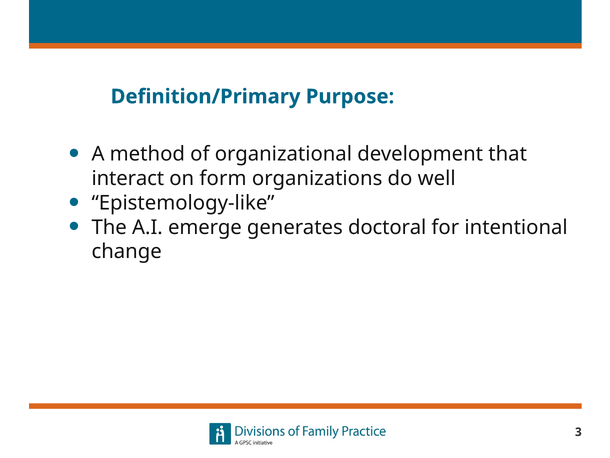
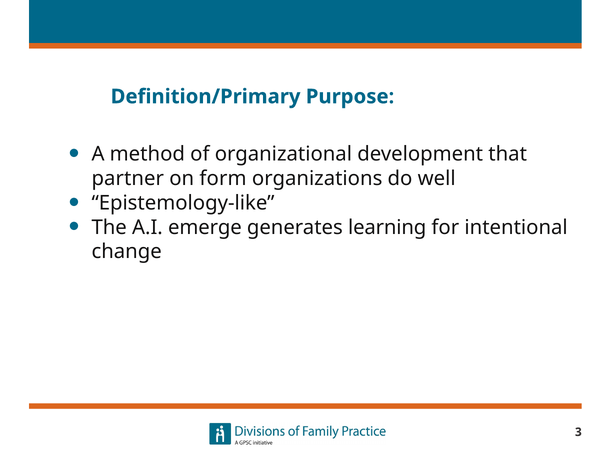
interact: interact -> partner
doctoral: doctoral -> learning
